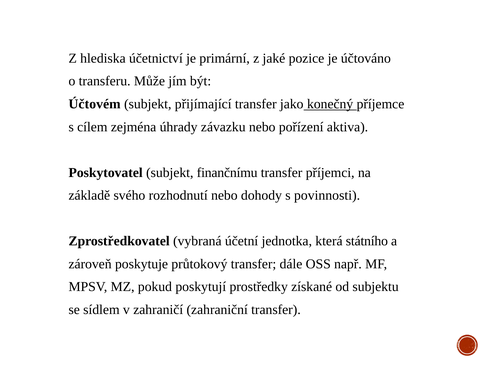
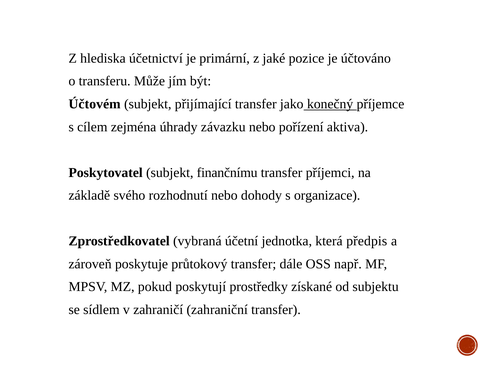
povinnosti: povinnosti -> organizace
státního: státního -> předpis
